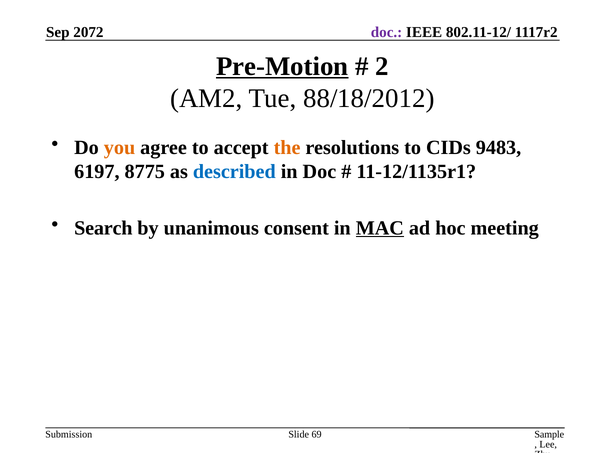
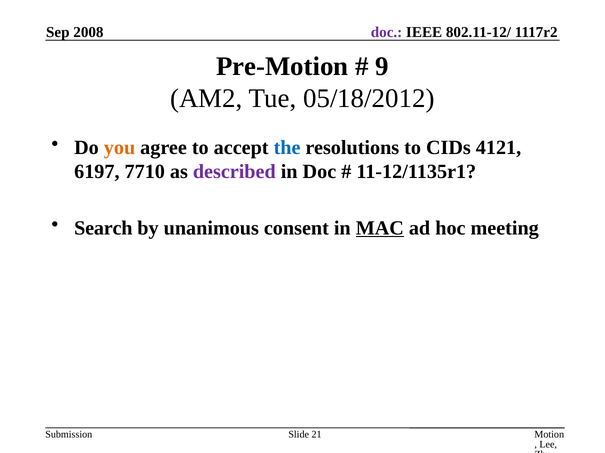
2072: 2072 -> 2008
Pre-Motion underline: present -> none
2: 2 -> 9
88/18/2012: 88/18/2012 -> 05/18/2012
the colour: orange -> blue
9483: 9483 -> 4121
8775: 8775 -> 7710
described colour: blue -> purple
Sample: Sample -> Motion
69: 69 -> 21
